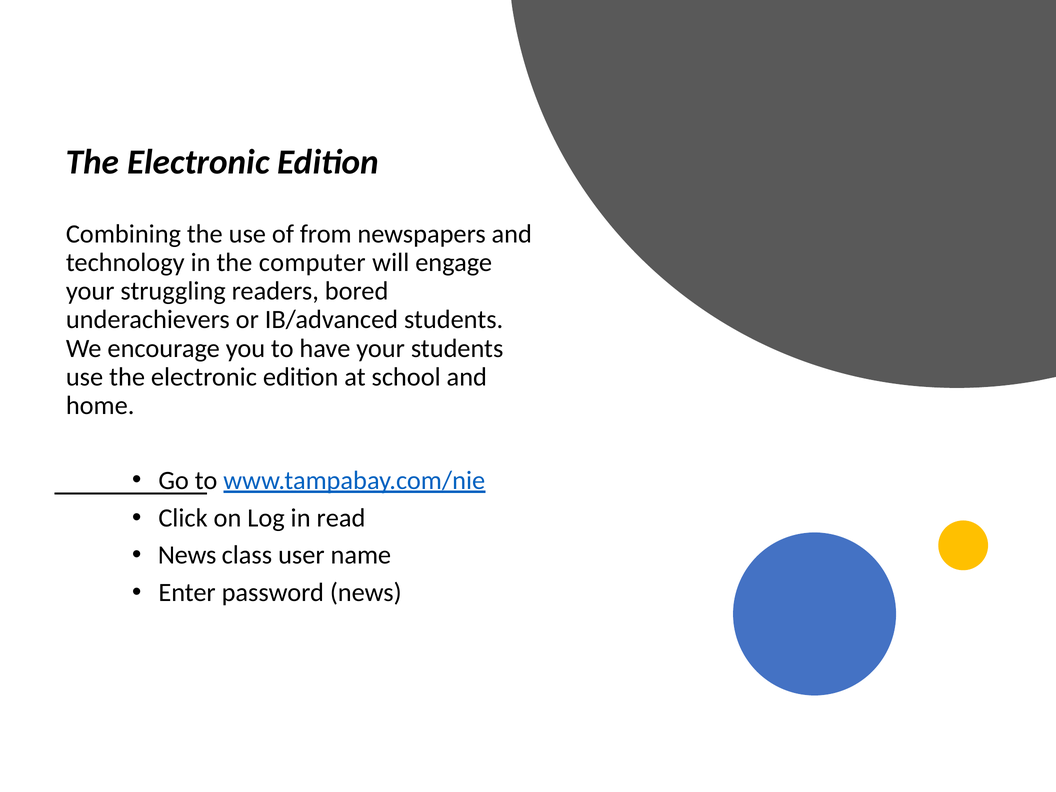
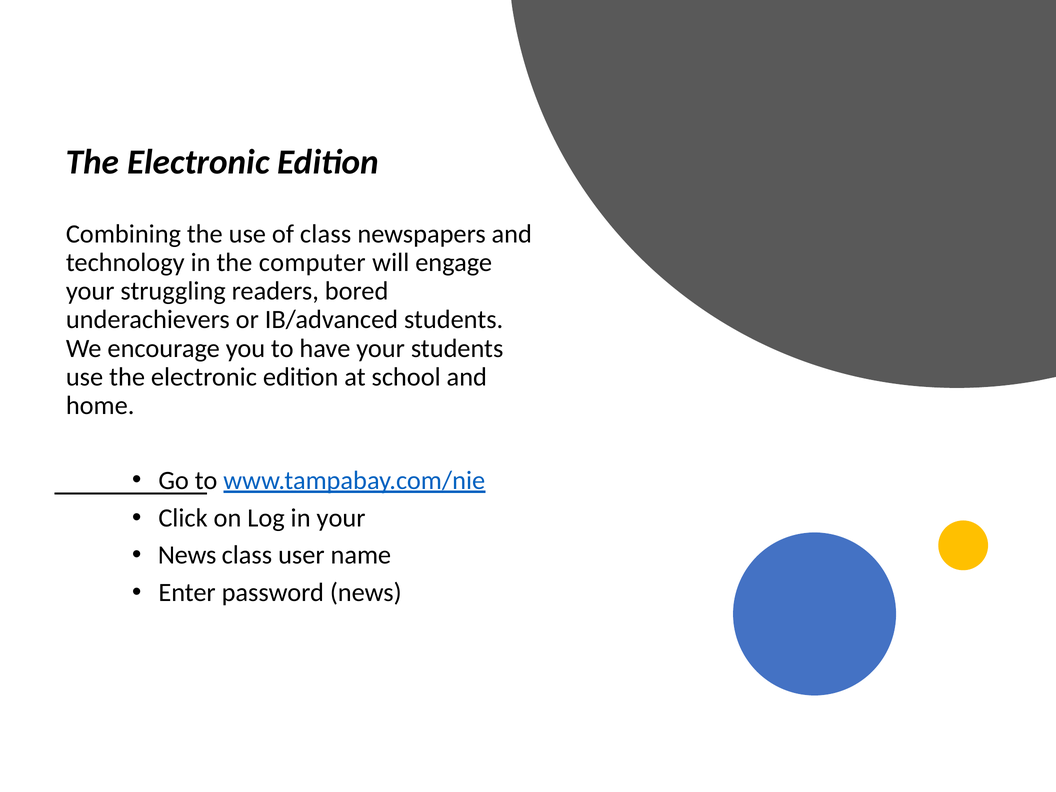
of from: from -> class
in read: read -> your
